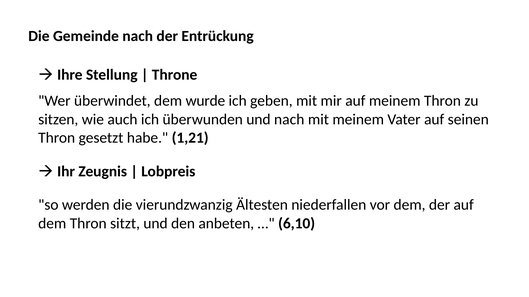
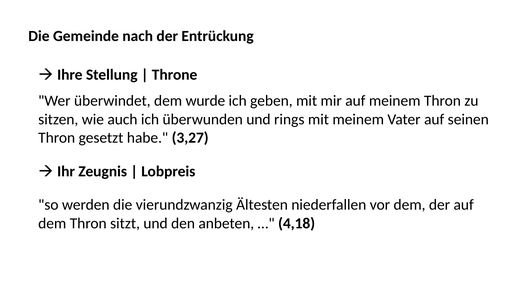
und nach: nach -> rings
1,21: 1,21 -> 3,27
6,10: 6,10 -> 4,18
